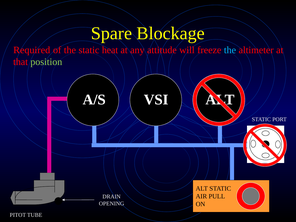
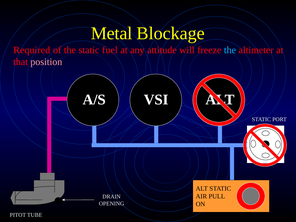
Spare: Spare -> Metal
heat: heat -> fuel
position colour: light green -> pink
